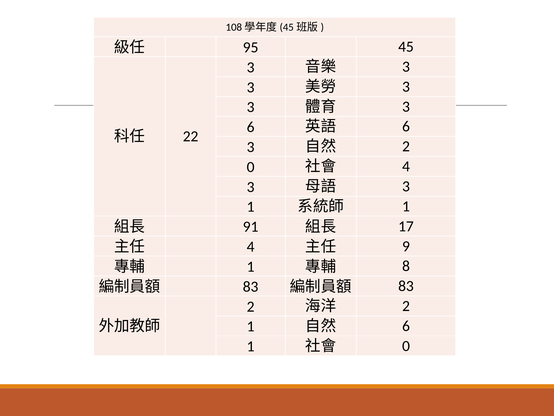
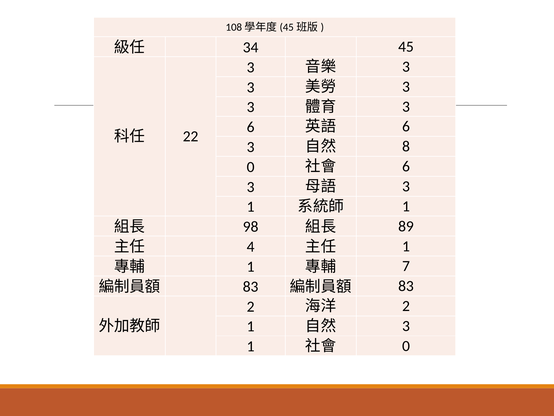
95: 95 -> 34
2 at (406, 146): 2 -> 8
4 at (406, 166): 4 -> 6
91: 91 -> 98
17: 17 -> 89
9 at (406, 246): 9 -> 1
8: 8 -> 7
6 at (406, 326): 6 -> 3
